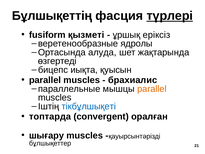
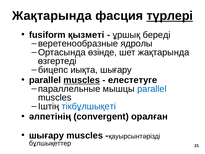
Бұлшықеттің at (52, 16): Бұлшықеттің -> Жақтарында
еріксіз: еріксіз -> береді
алуда: алуда -> өзінде
иықта қуысын: қуысын -> шығару
muscles at (82, 80) underline: none -> present
брахиалис: брахиалис -> елестетуге
parallel at (152, 89) colour: orange -> blue
топтарда: топтарда -> әлпетінің
